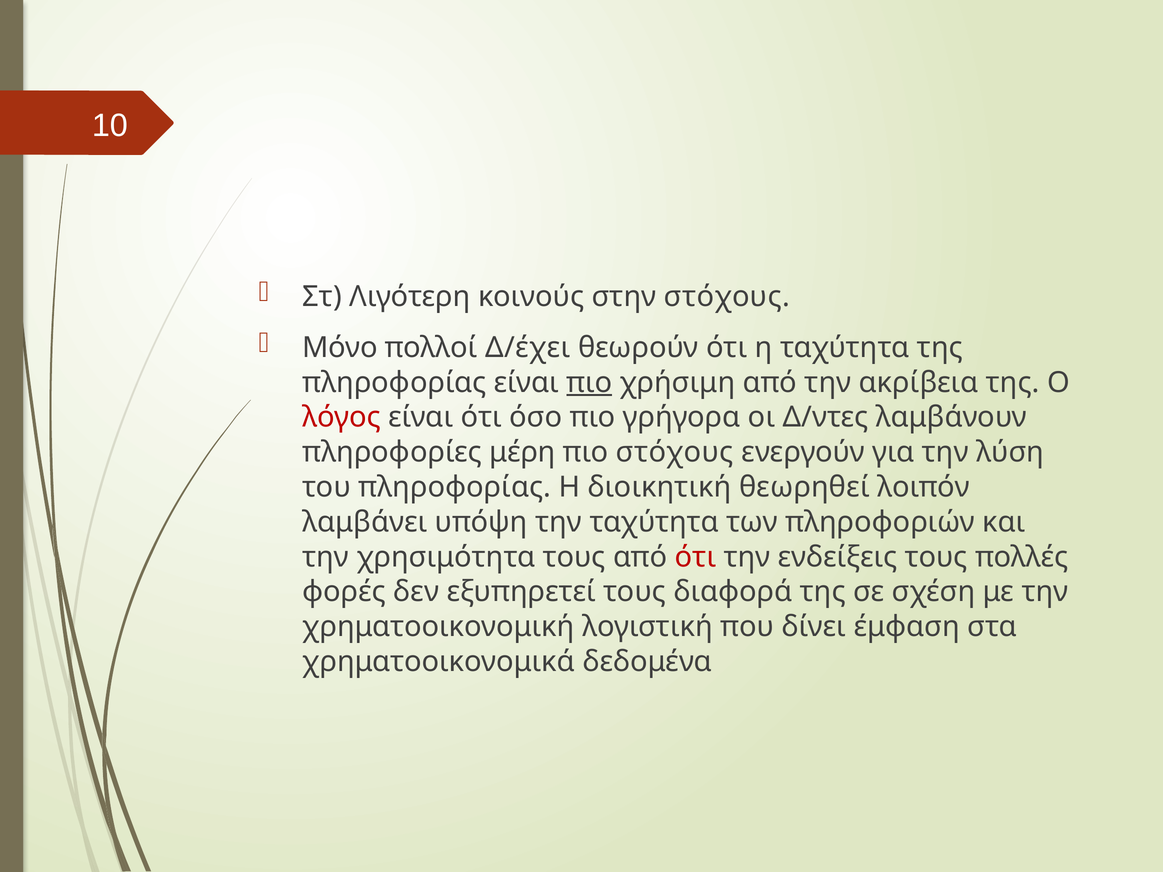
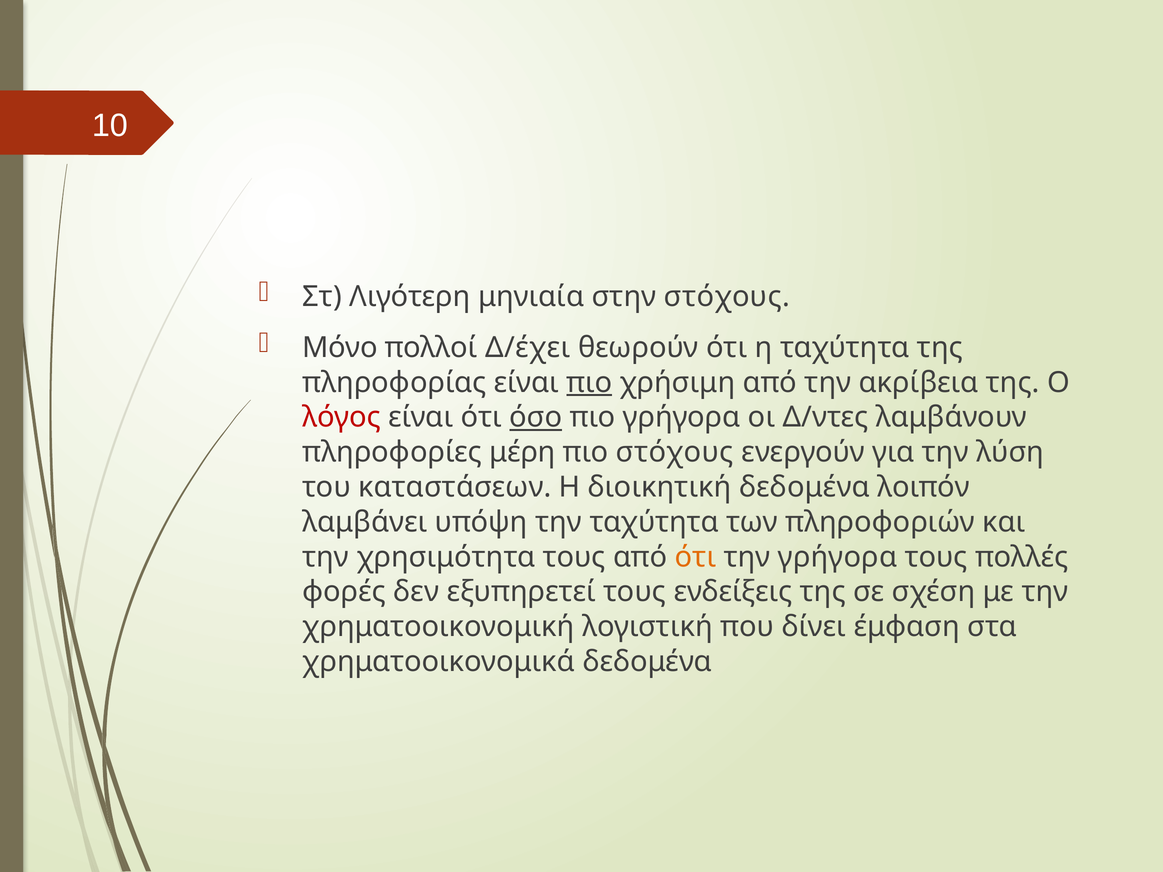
κοινούς: κοινούς -> μηνιαία
όσο underline: none -> present
του πληροφορίας: πληροφορίας -> καταστάσεων
διοικητική θεωρηθεί: θεωρηθεί -> δεδομένα
ότι at (696, 557) colour: red -> orange
την ενδείξεις: ενδείξεις -> γρήγορα
διαφορά: διαφορά -> ενδείξεις
